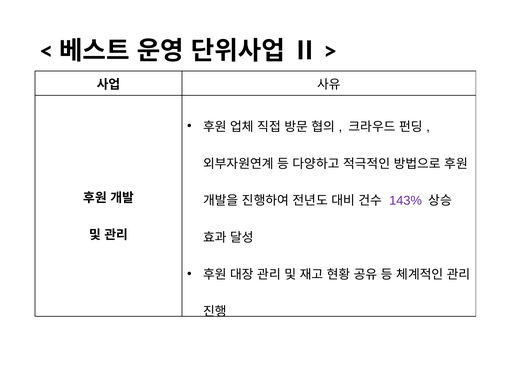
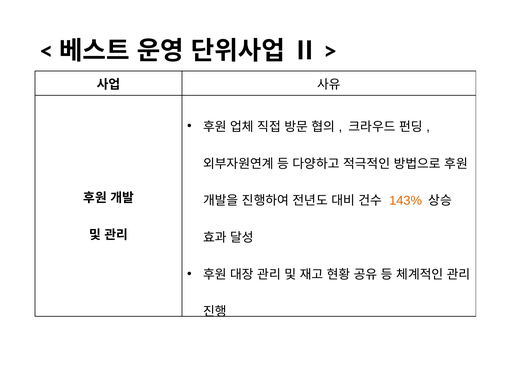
143% colour: purple -> orange
